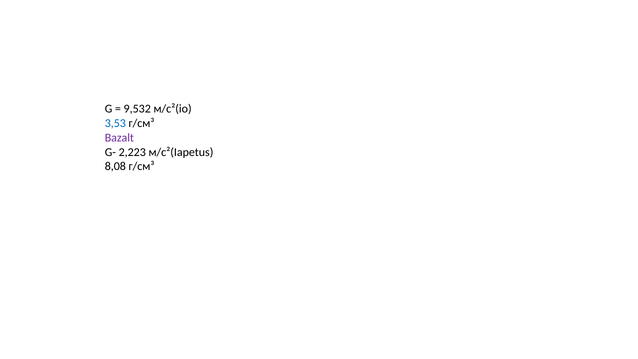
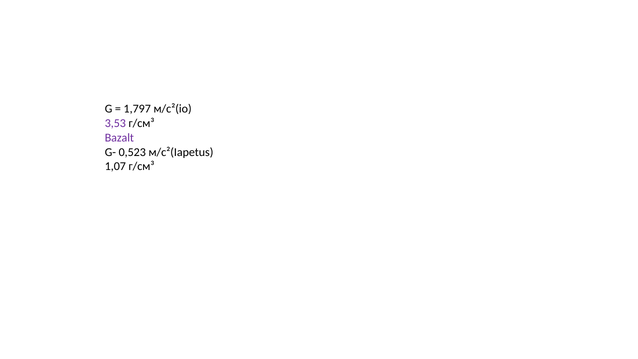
9,532: 9,532 -> 1,797
3,53 colour: blue -> purple
2,223: 2,223 -> 0,523
8,08: 8,08 -> 1,07
